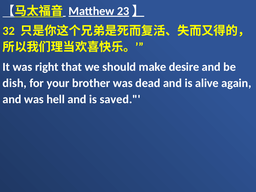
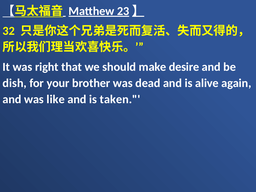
hell: hell -> like
saved: saved -> taken
